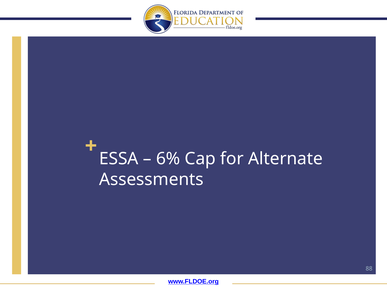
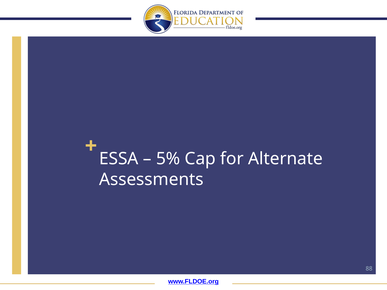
6%: 6% -> 5%
